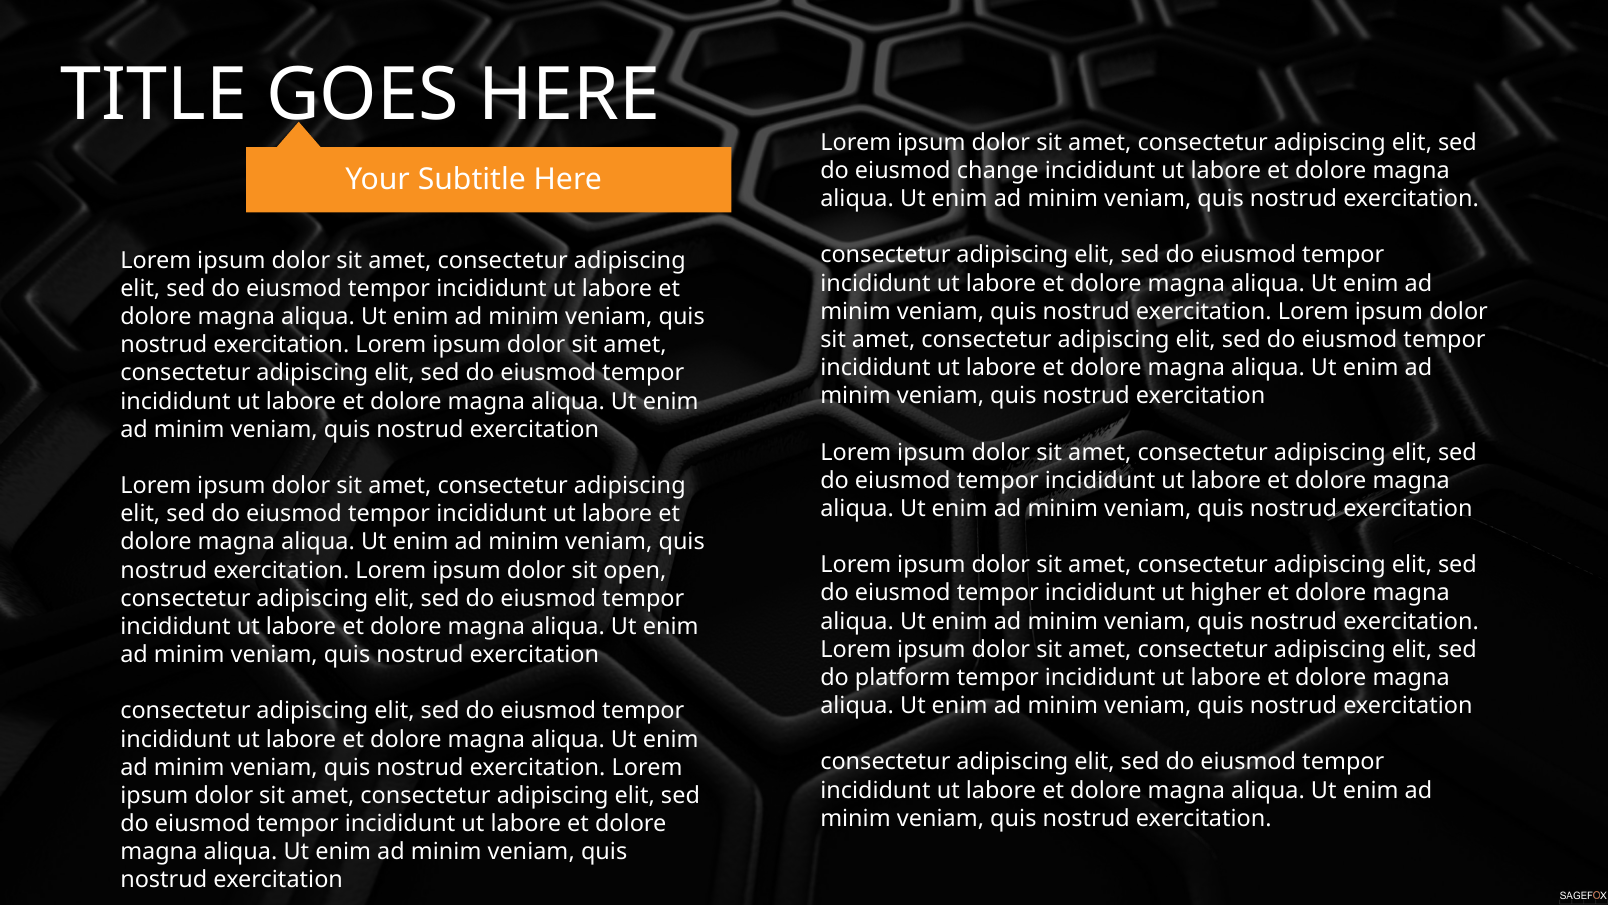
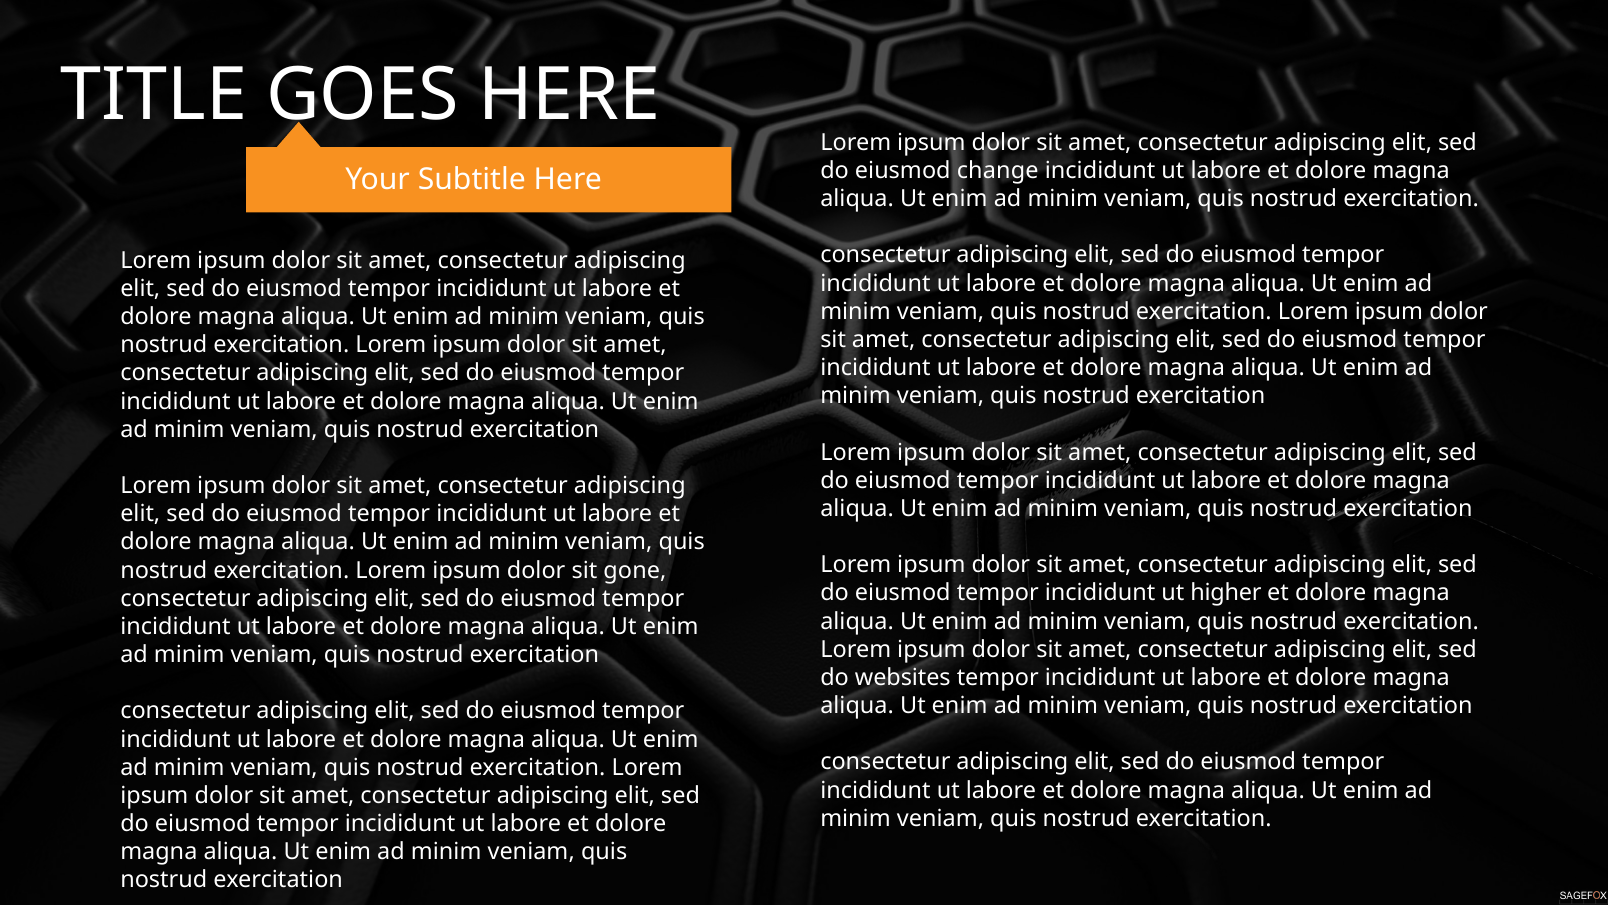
open: open -> gone
platform: platform -> websites
